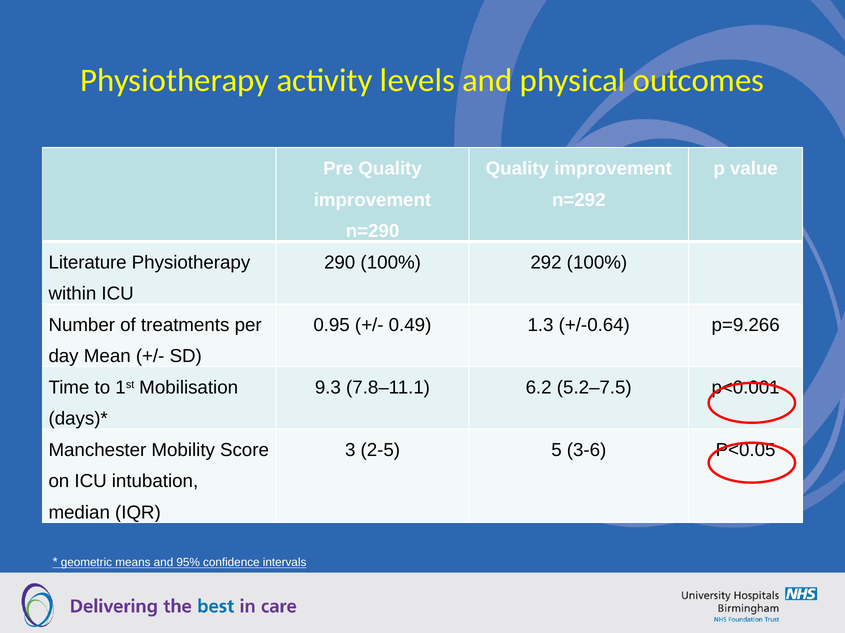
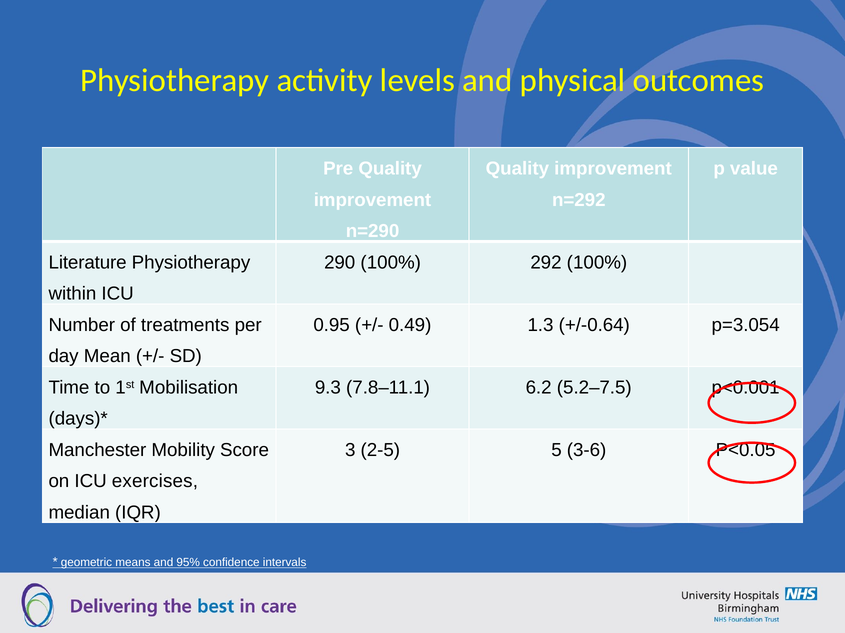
p=9.266: p=9.266 -> p=3.054
intubation: intubation -> exercises
